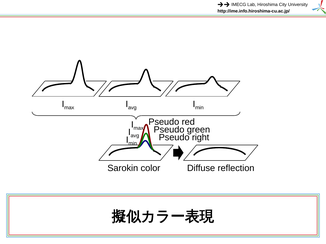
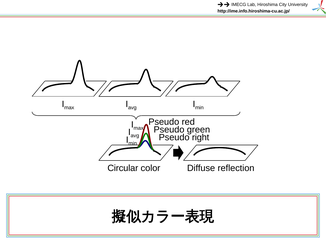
Sarokin: Sarokin -> Circular
